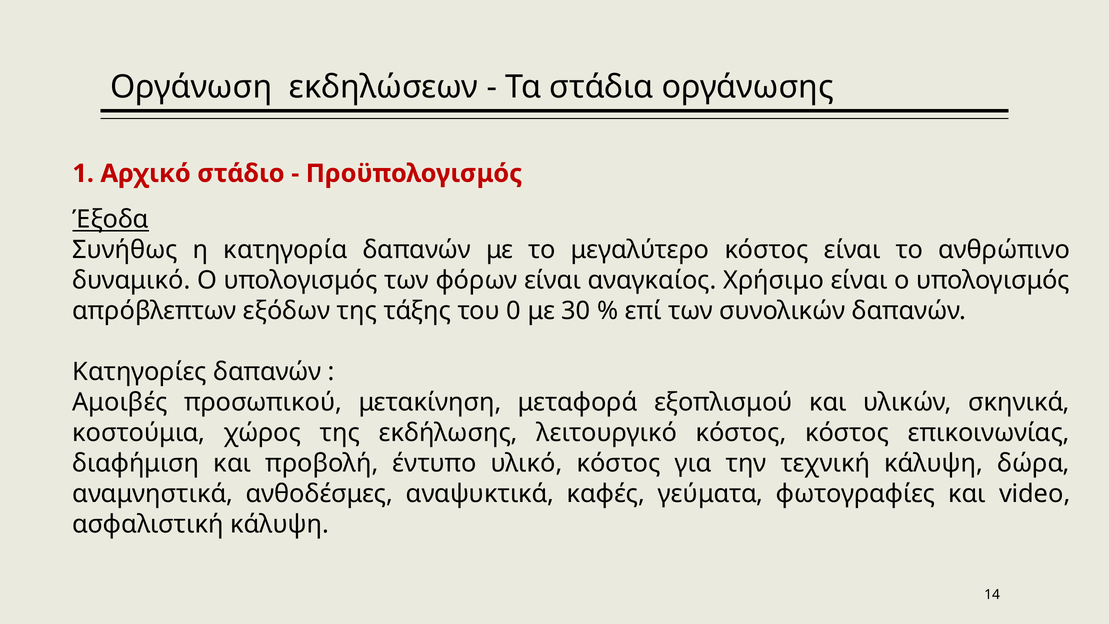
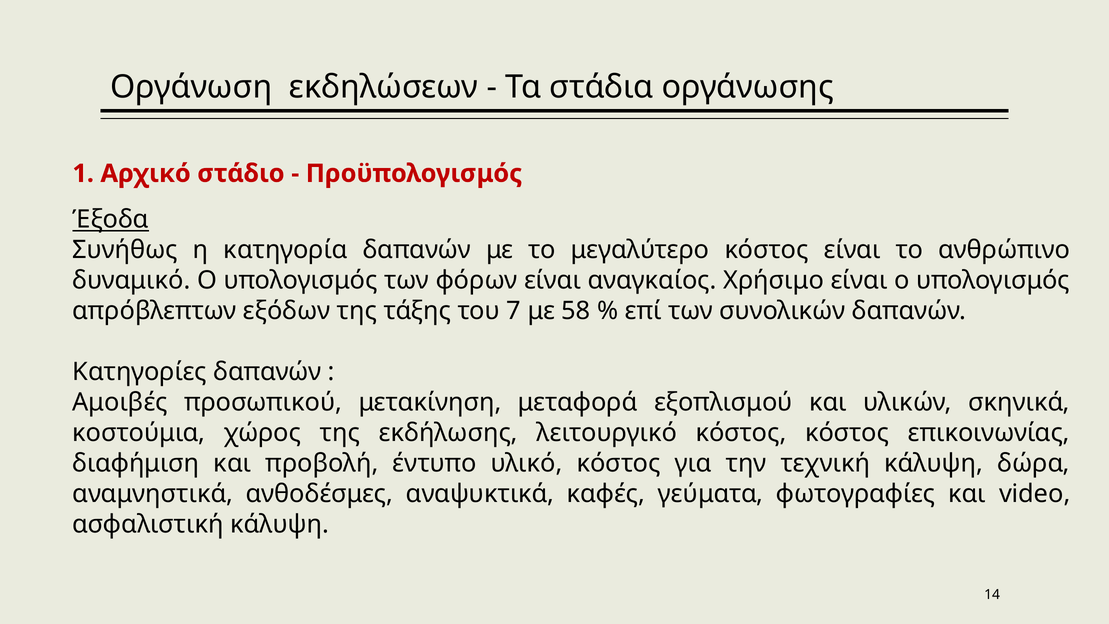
0: 0 -> 7
30: 30 -> 58
